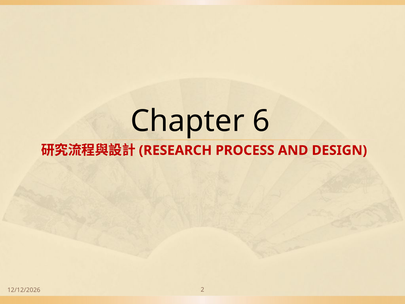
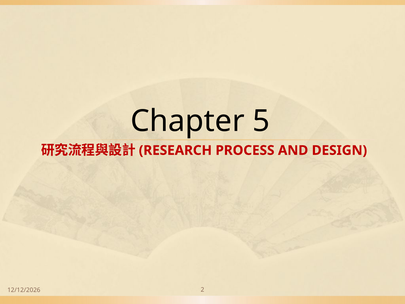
6: 6 -> 5
